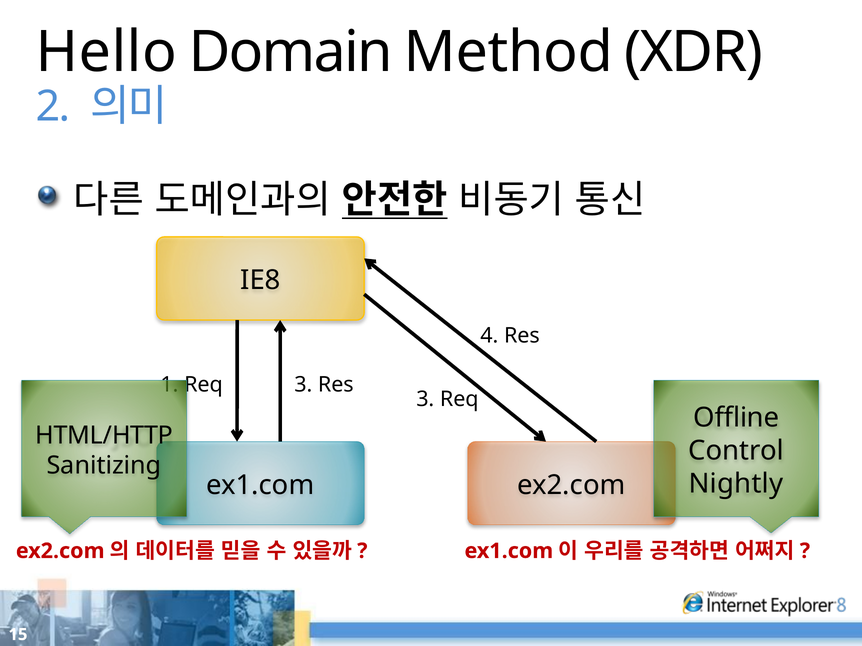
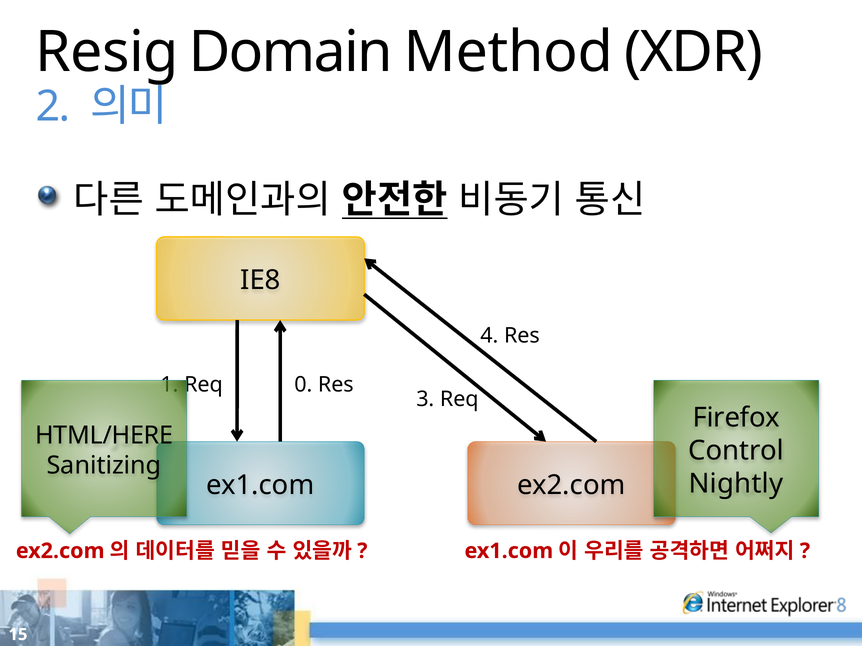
Hello: Hello -> Resig
3 at (303, 385): 3 -> 0
Offline: Offline -> Firefox
HTML/HTTP: HTML/HTTP -> HTML/HERE
